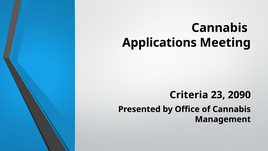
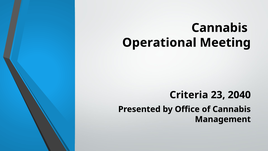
Applications: Applications -> Operational
2090: 2090 -> 2040
